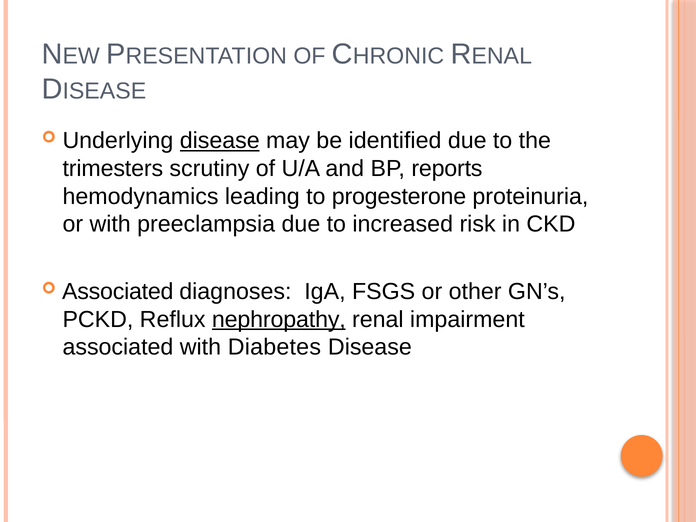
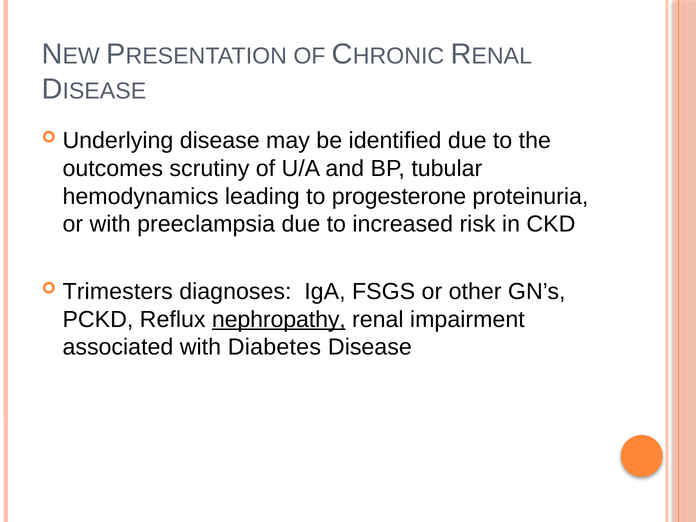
disease at (220, 141) underline: present -> none
trimesters: trimesters -> outcomes
reports: reports -> tubular
Associated at (118, 292): Associated -> Trimesters
